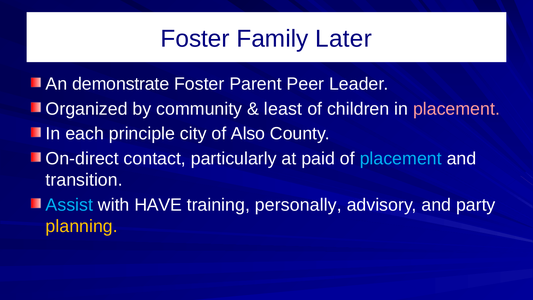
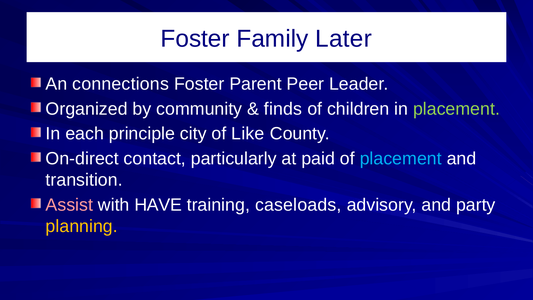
demonstrate: demonstrate -> connections
least: least -> finds
placement at (456, 109) colour: pink -> light green
Also: Also -> Like
Assist colour: light blue -> pink
personally: personally -> caseloads
